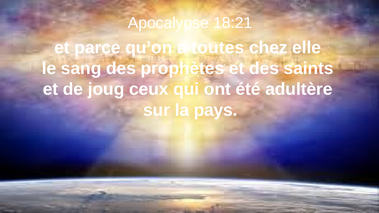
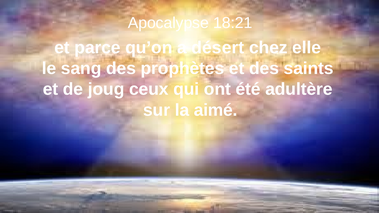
toutes: toutes -> désert
pays: pays -> aimé
